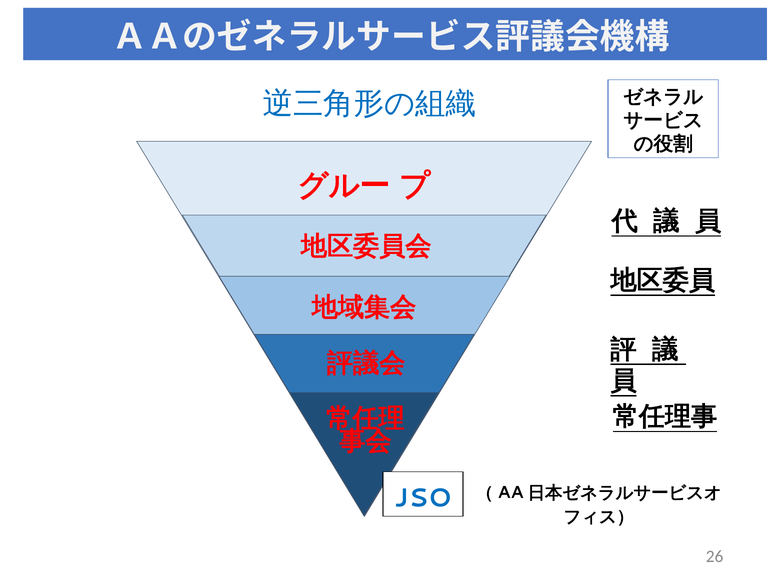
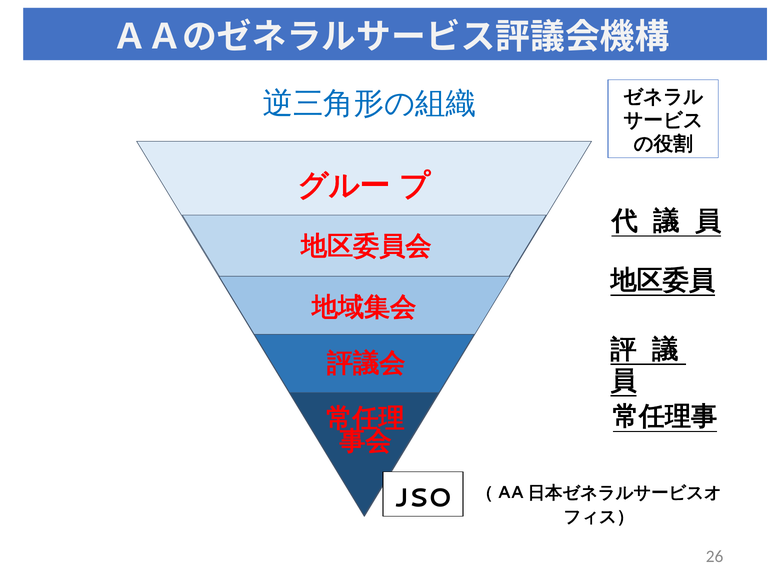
JSO colour: blue -> black
